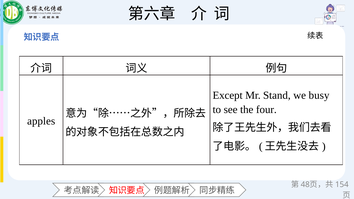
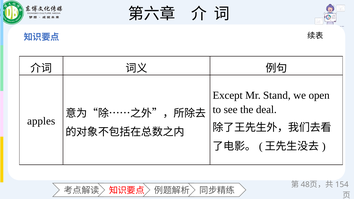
busy: busy -> open
four: four -> deal
